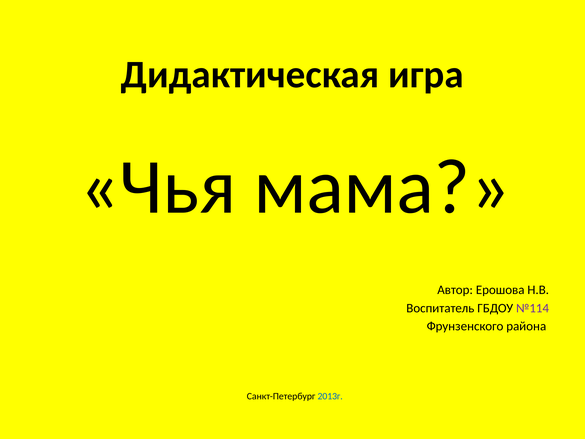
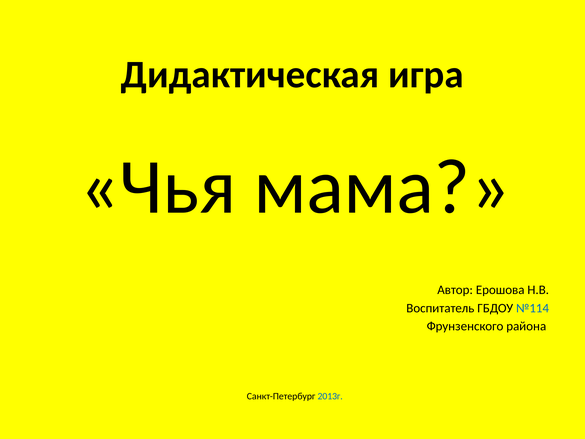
№114 colour: purple -> blue
